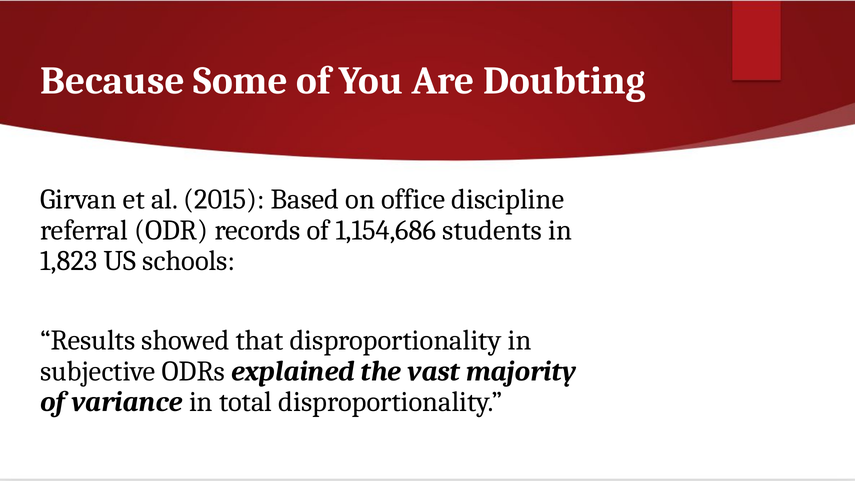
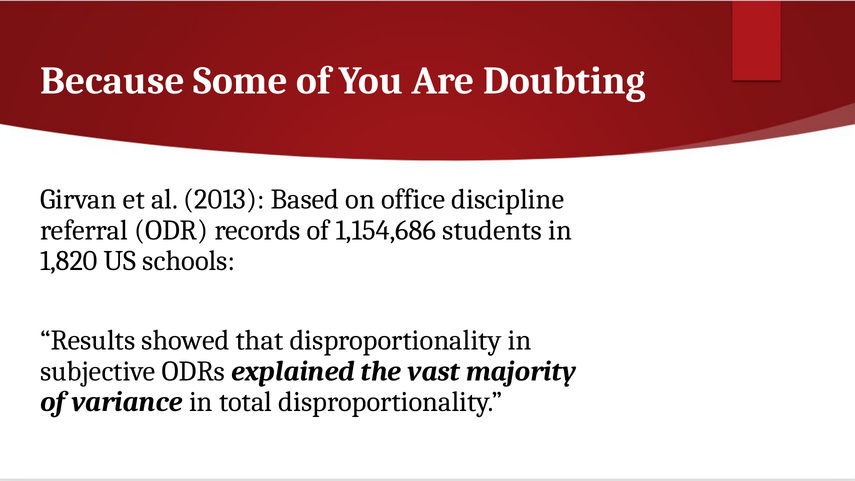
2015: 2015 -> 2013
1,823: 1,823 -> 1,820
